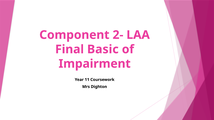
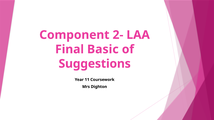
Impairment: Impairment -> Suggestions
